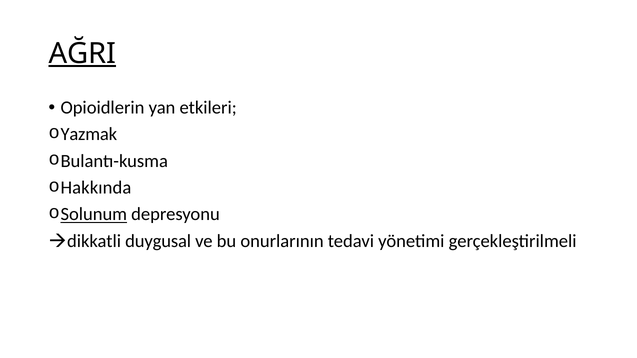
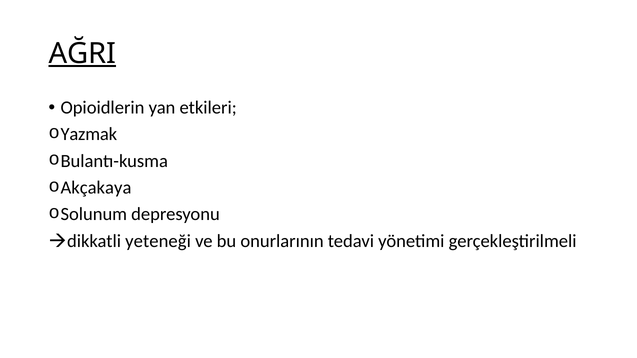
Hakkında: Hakkında -> Akçakaya
Solunum underline: present -> none
duygusal: duygusal -> yeteneği
